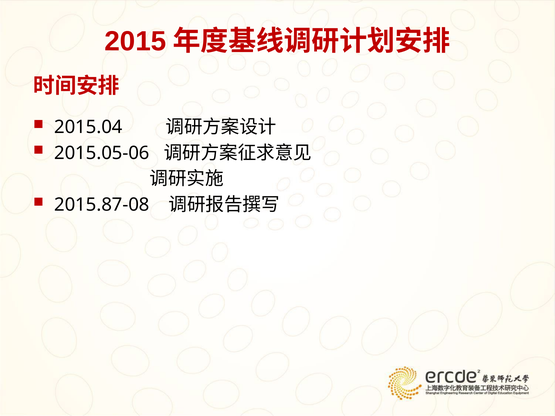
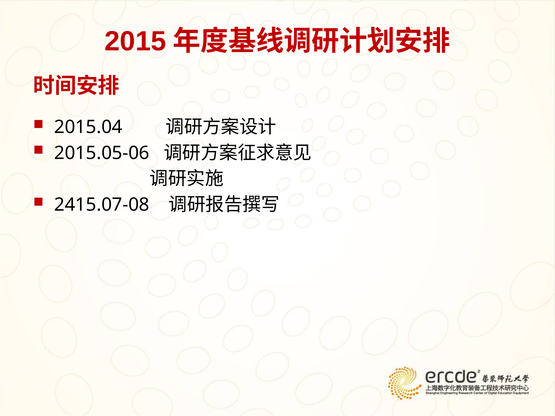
2015.87-08: 2015.87-08 -> 2415.07-08
